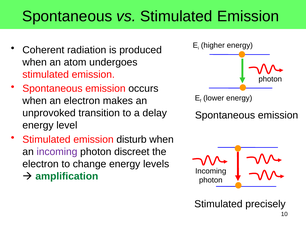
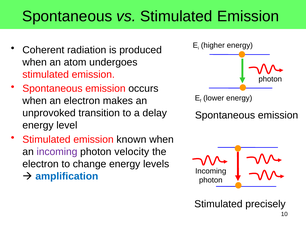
disturb: disturb -> known
discreet: discreet -> velocity
amplification colour: green -> blue
